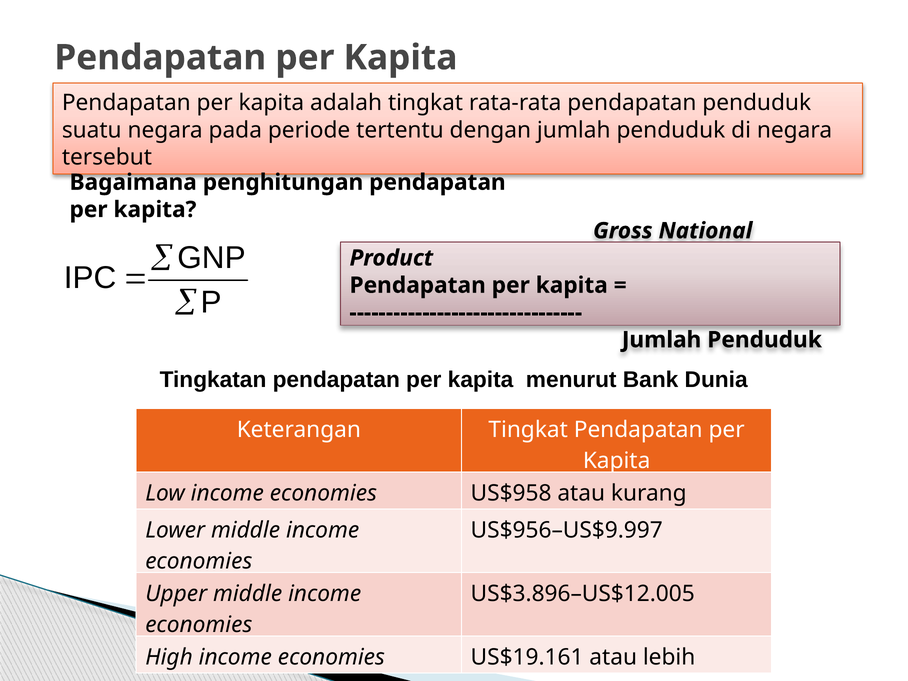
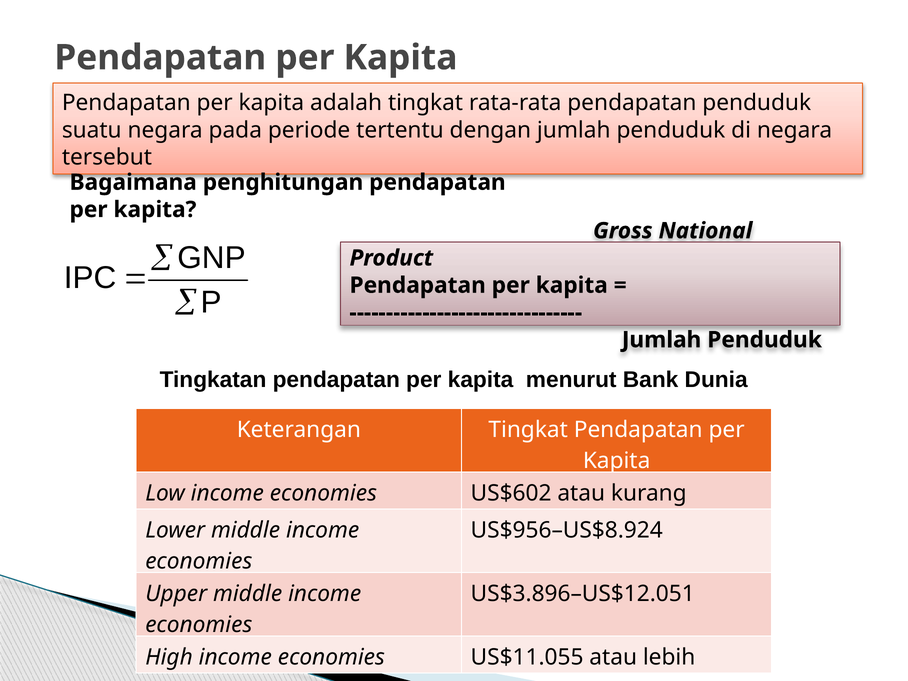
US$958: US$958 -> US$602
US$956–US$9.997: US$956–US$9.997 -> US$956–US$8.924
US$3.896–US$12.005: US$3.896–US$12.005 -> US$3.896–US$12.051
US$19.161: US$19.161 -> US$11.055
